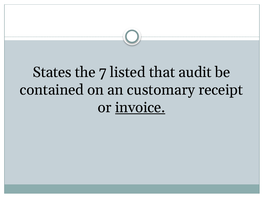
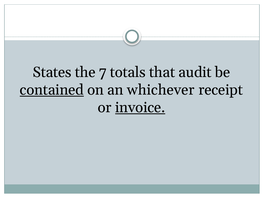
listed: listed -> totals
contained underline: none -> present
customary: customary -> whichever
